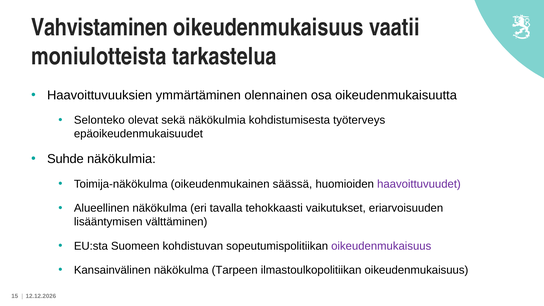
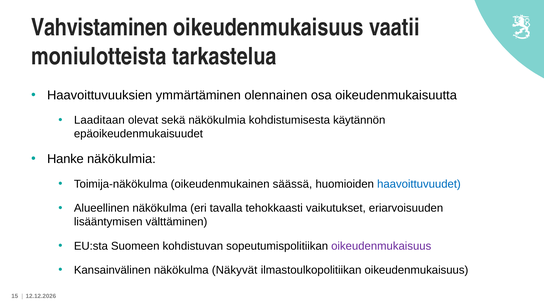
Selonteko: Selonteko -> Laaditaan
työterveys: työterveys -> käytännön
Suhde: Suhde -> Hanke
haavoittuvuudet colour: purple -> blue
Tarpeen: Tarpeen -> Näkyvät
